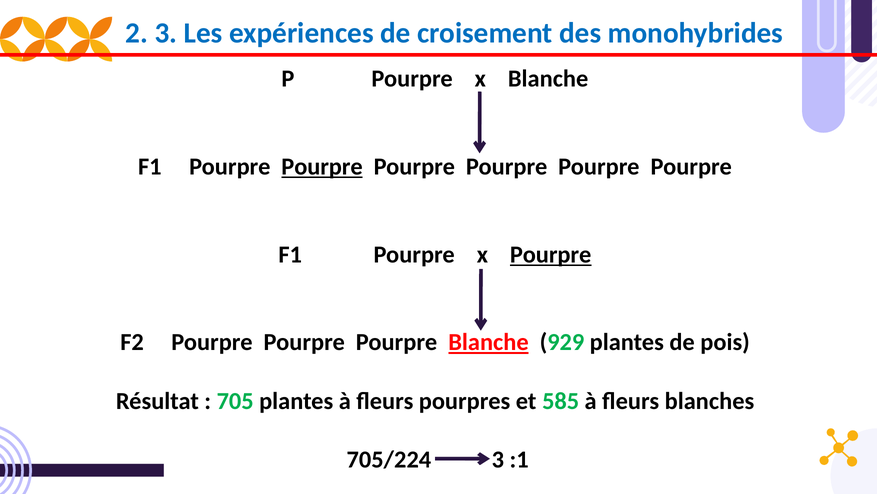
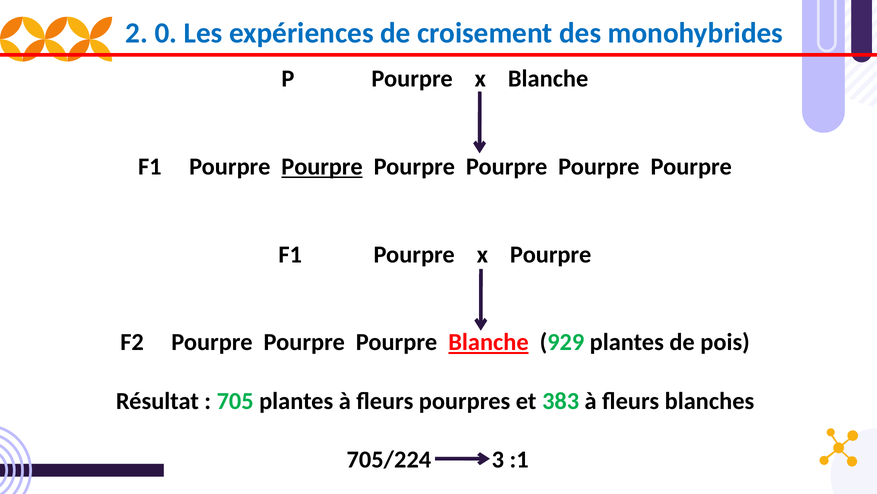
2 3: 3 -> 0
Pourpre at (551, 254) underline: present -> none
585: 585 -> 383
